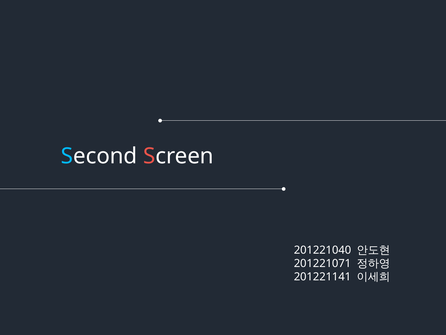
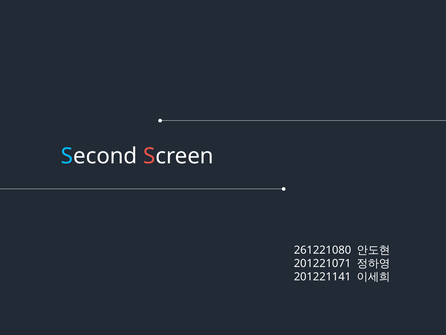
201221040: 201221040 -> 261221080
